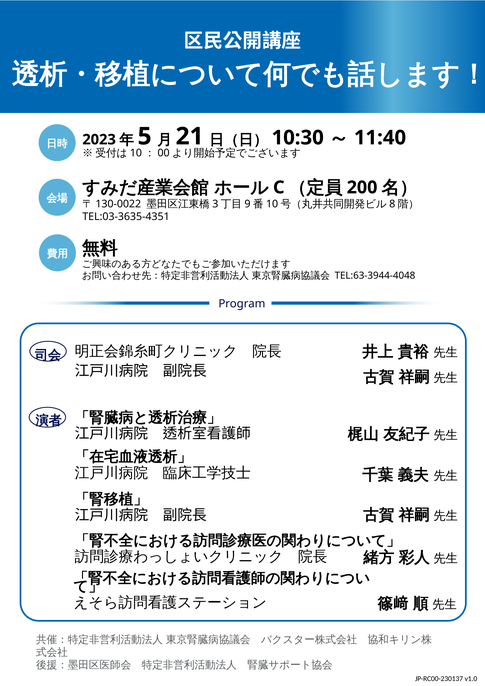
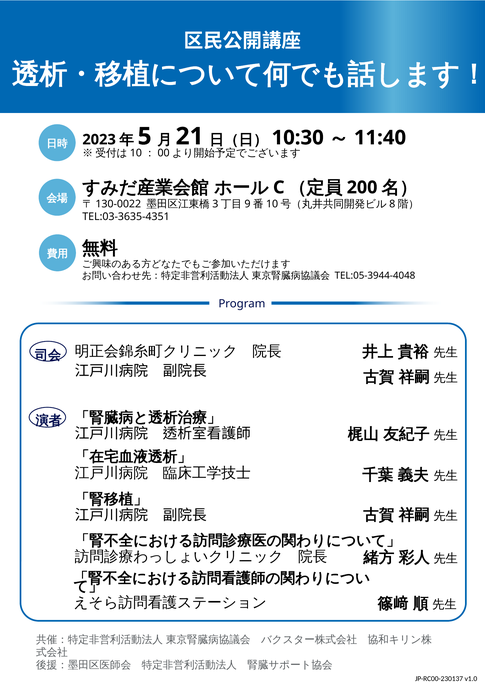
TEL:63-3944-4048: TEL:63-3944-4048 -> TEL:05-3944-4048
